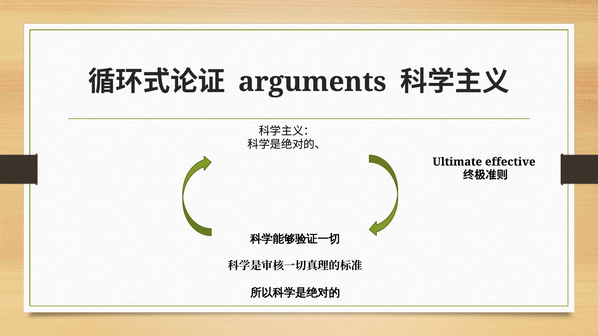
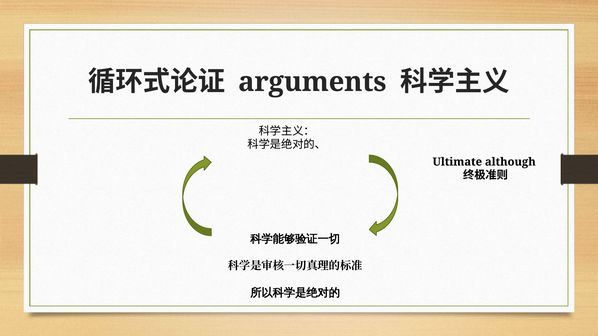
effective: effective -> although
